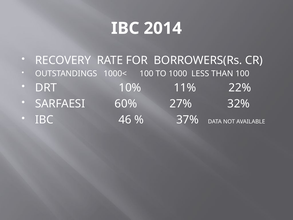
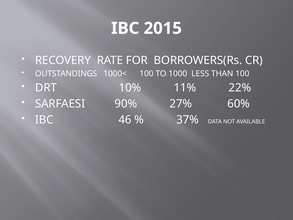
2014: 2014 -> 2015
60%: 60% -> 90%
32%: 32% -> 60%
